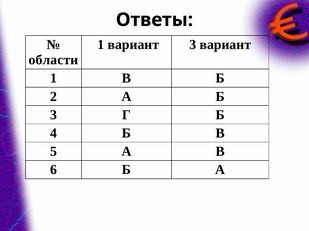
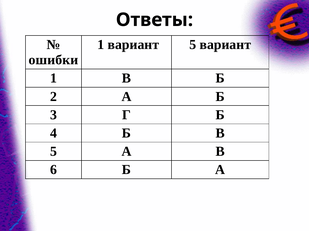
вариант 3: 3 -> 5
области: области -> ошибки
